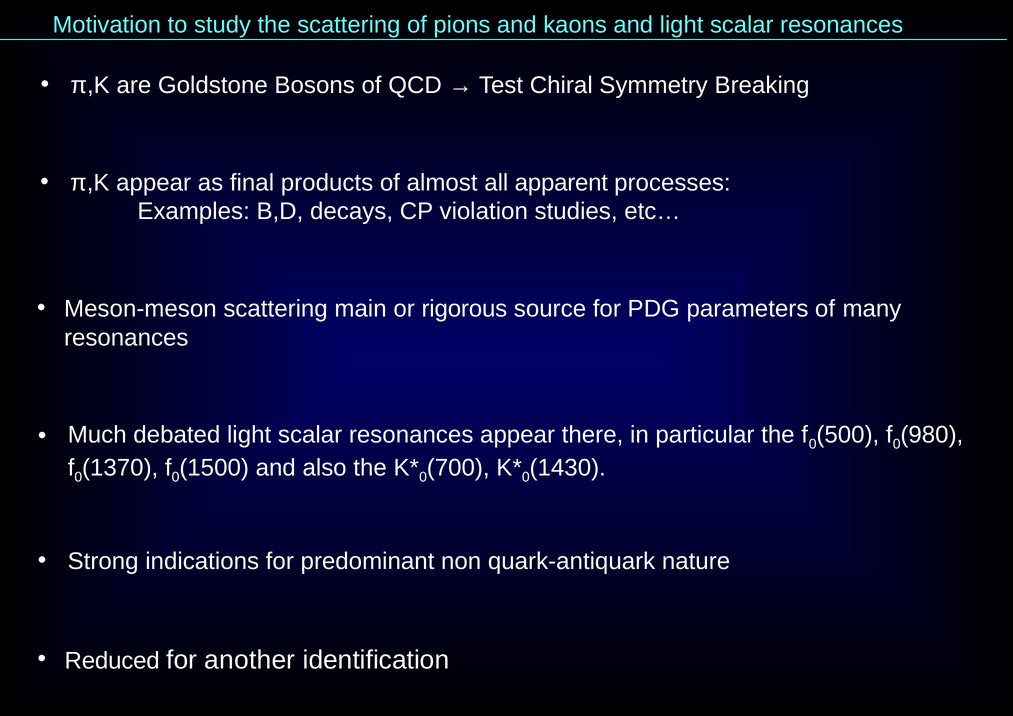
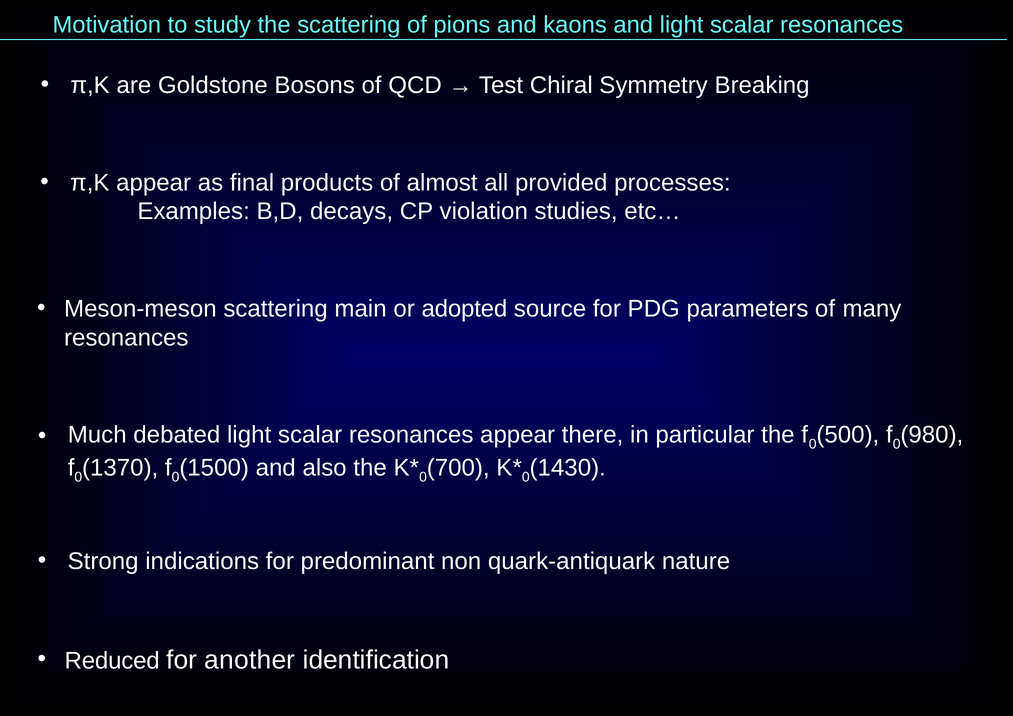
apparent: apparent -> provided
rigorous: rigorous -> adopted
